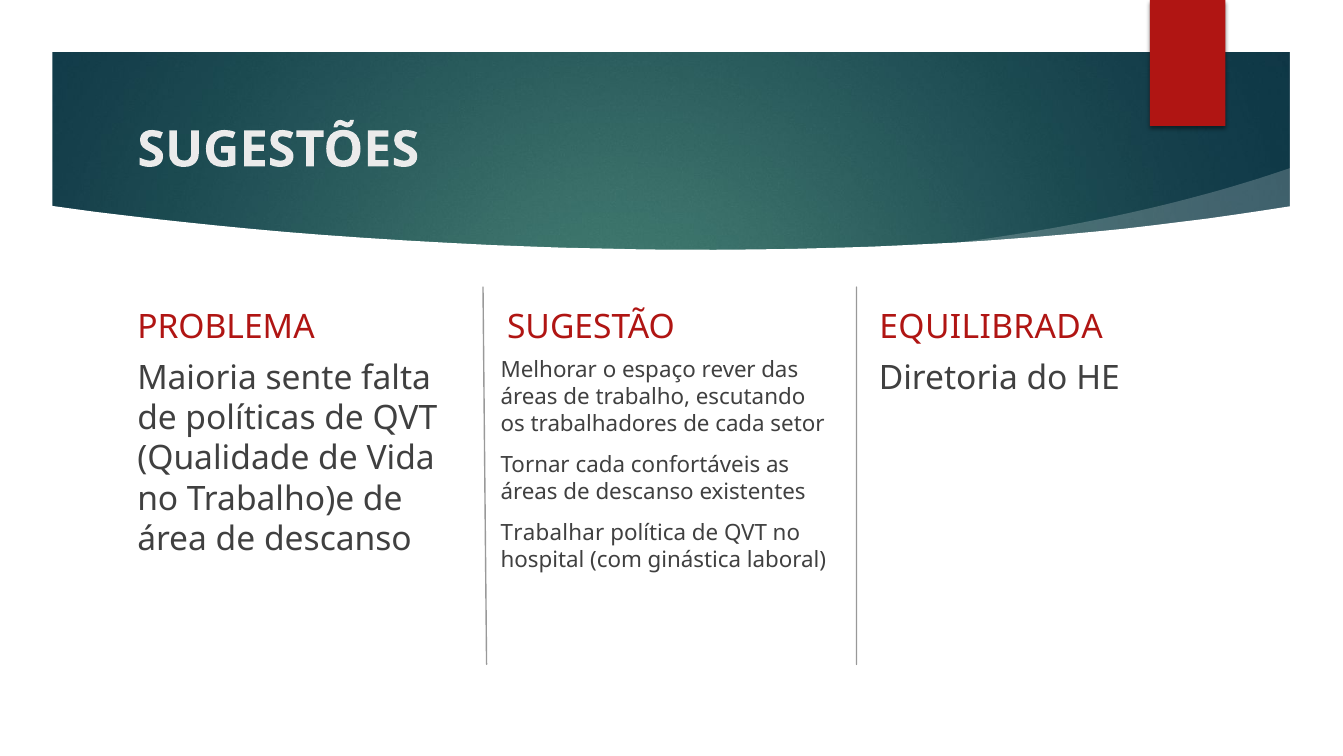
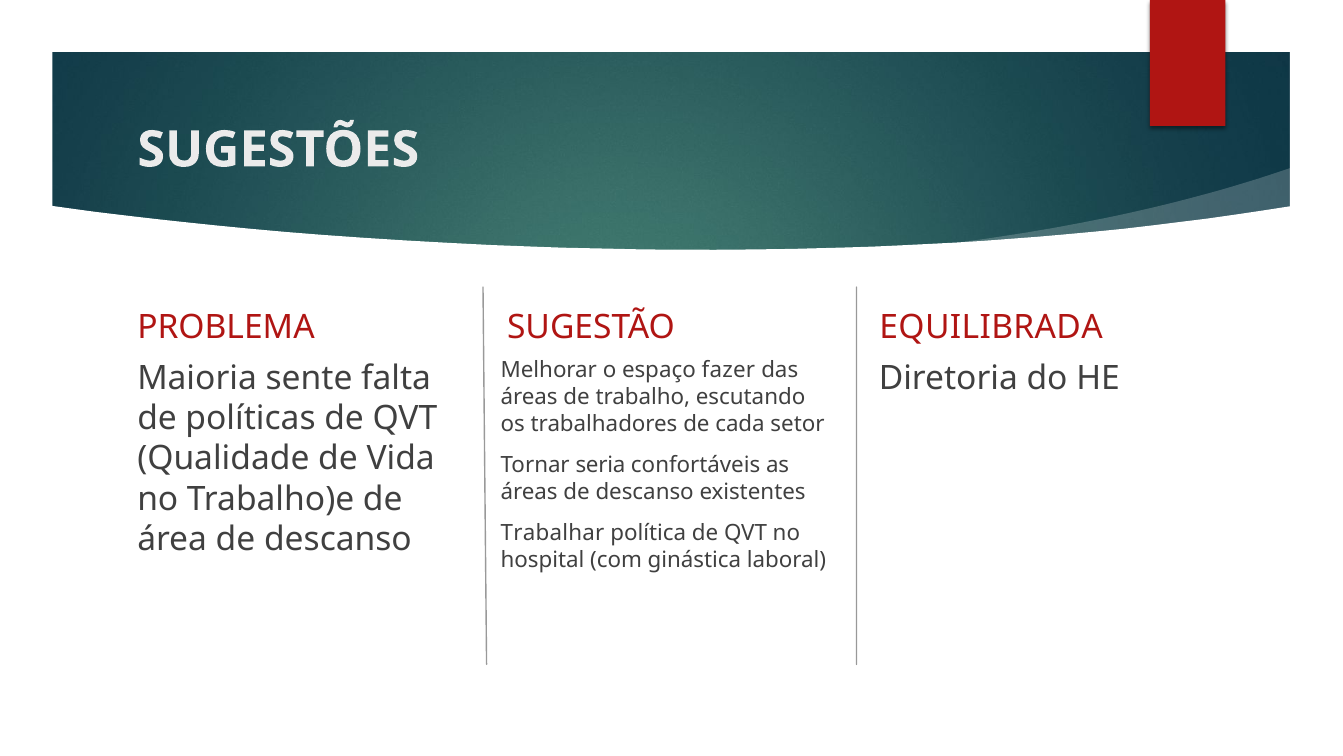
rever: rever -> fazer
Tornar cada: cada -> seria
